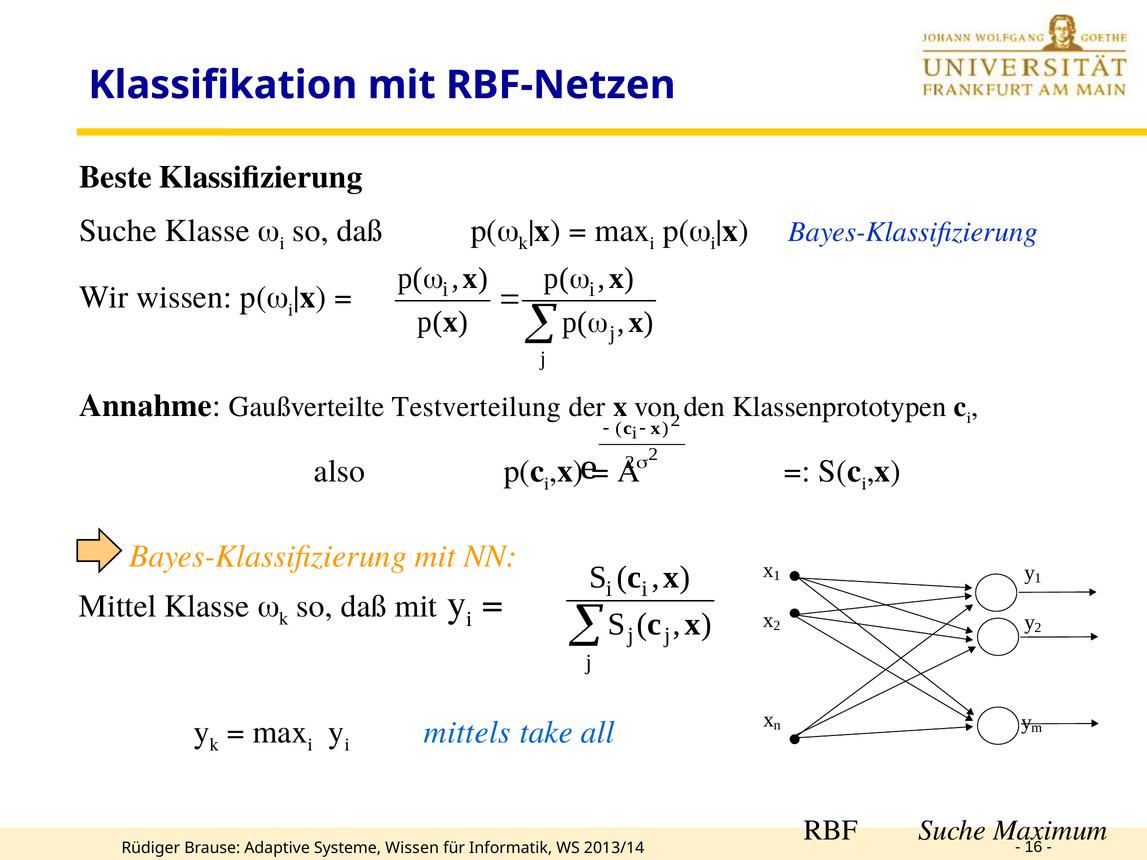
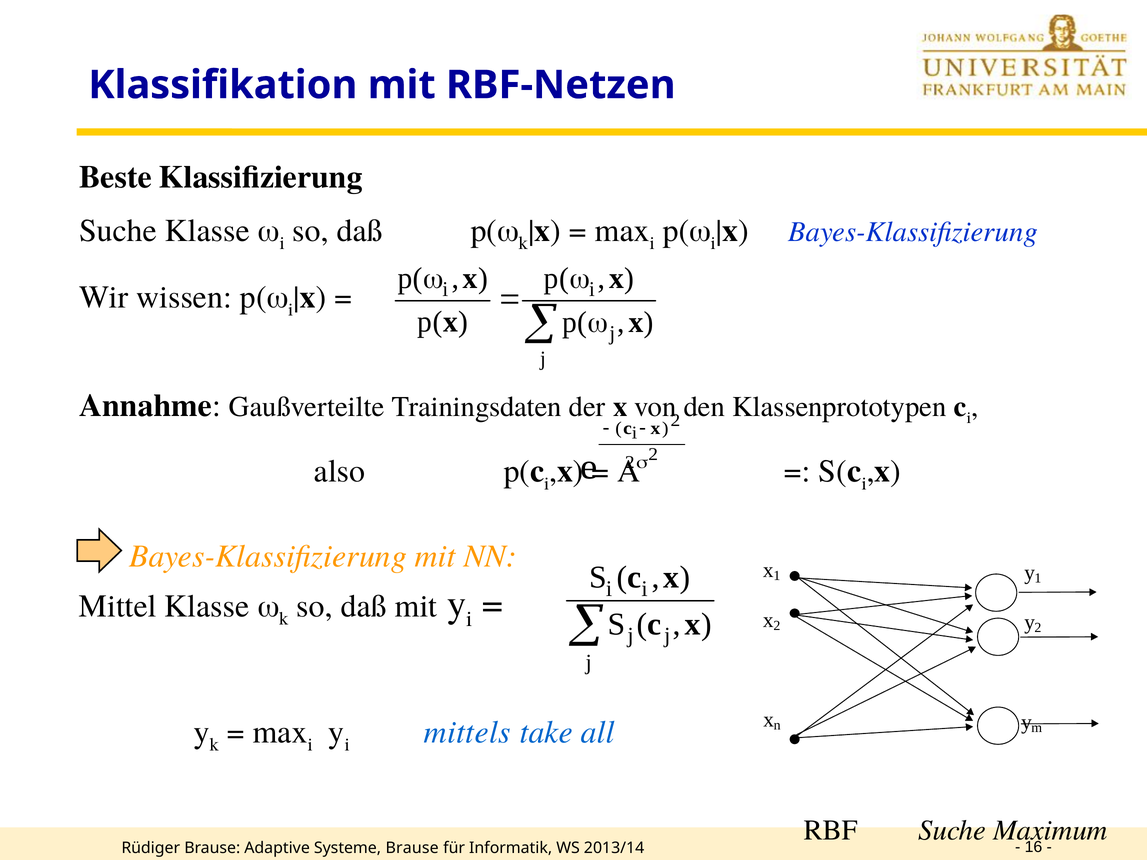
Testverteilung: Testverteilung -> Trainingsdaten
Systeme Wissen: Wissen -> Brause
